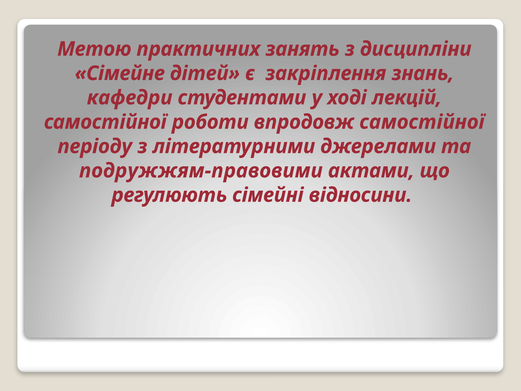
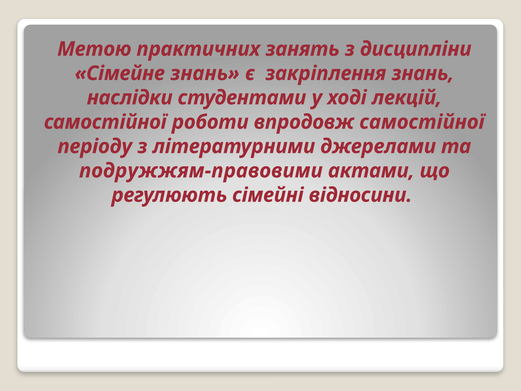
Сімейне дітей: дітей -> знань
кафедри: кафедри -> наслідки
